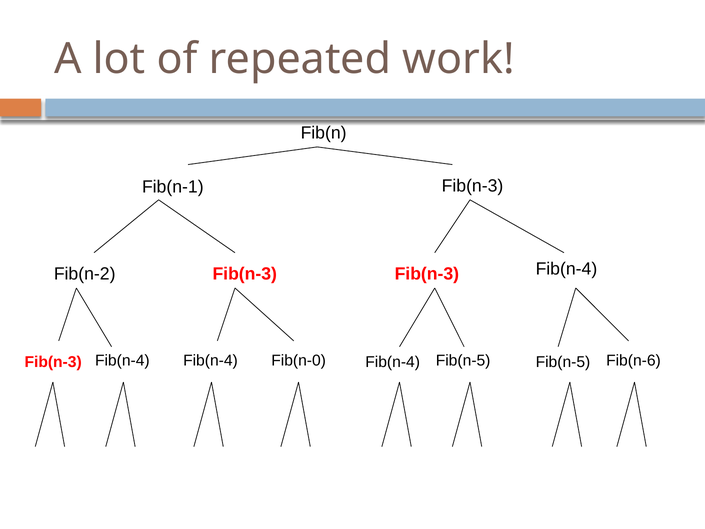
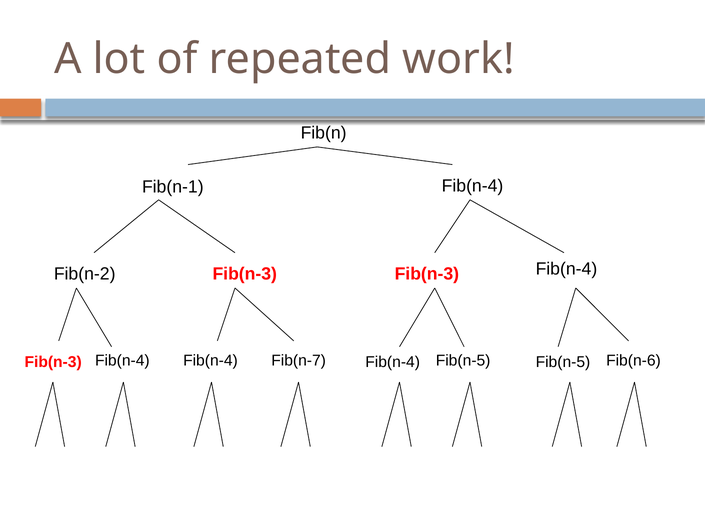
Fib(n-1 Fib(n-3: Fib(n-3 -> Fib(n-4
Fib(n-0: Fib(n-0 -> Fib(n-7
